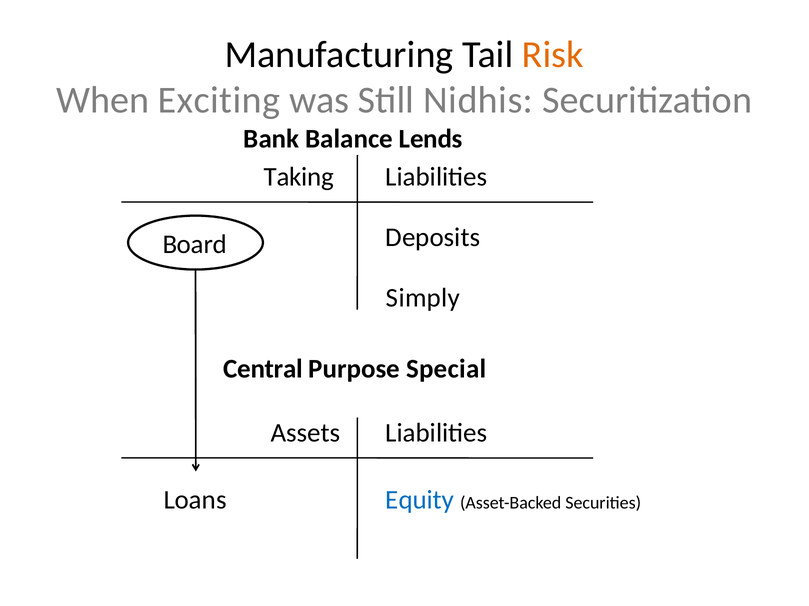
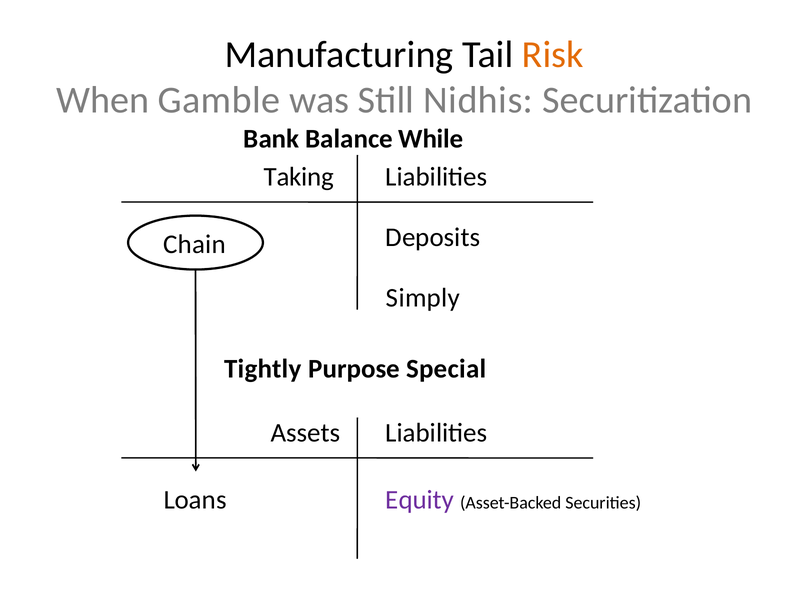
Exciting: Exciting -> Gamble
Lends: Lends -> While
Board: Board -> Chain
Central: Central -> Tightly
Equity colour: blue -> purple
